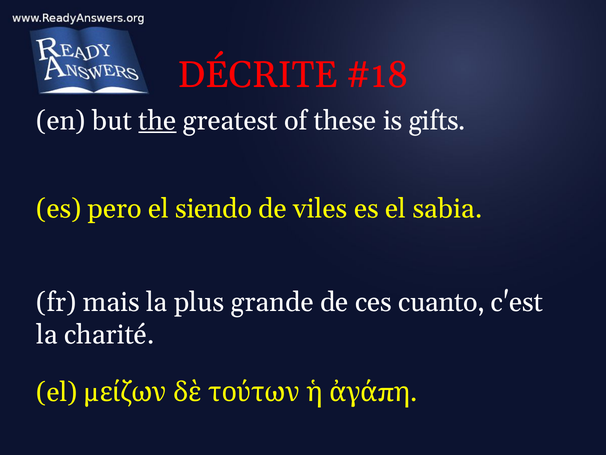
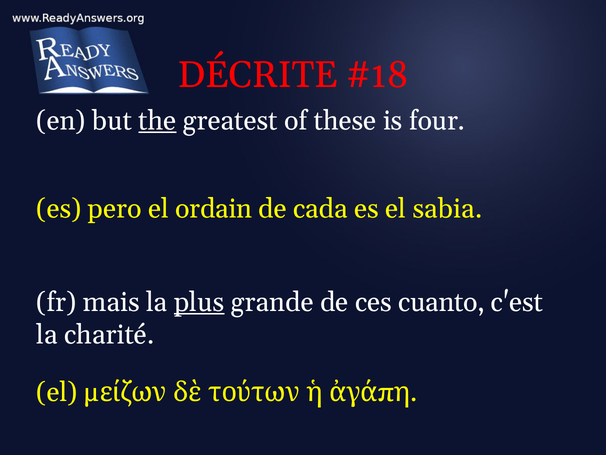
gifts: gifts -> four
siendo: siendo -> ordain
viles: viles -> cada
plus underline: none -> present
